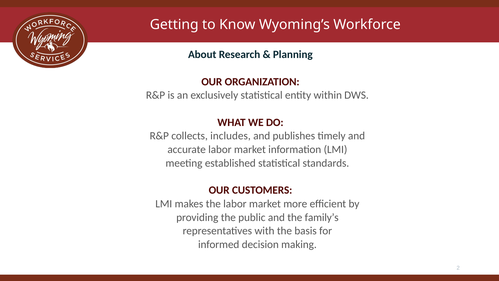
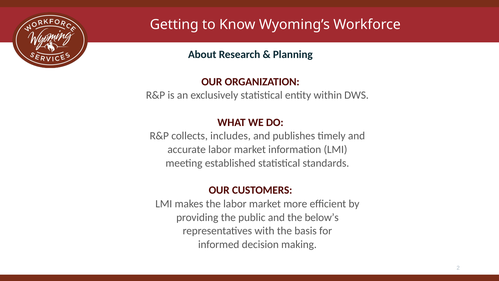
family’s: family’s -> below’s
